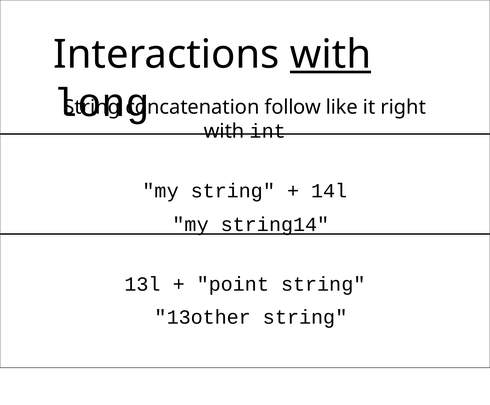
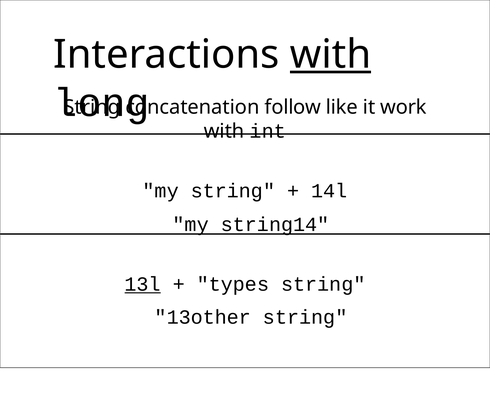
right: right -> work
13l underline: none -> present
point: point -> types
